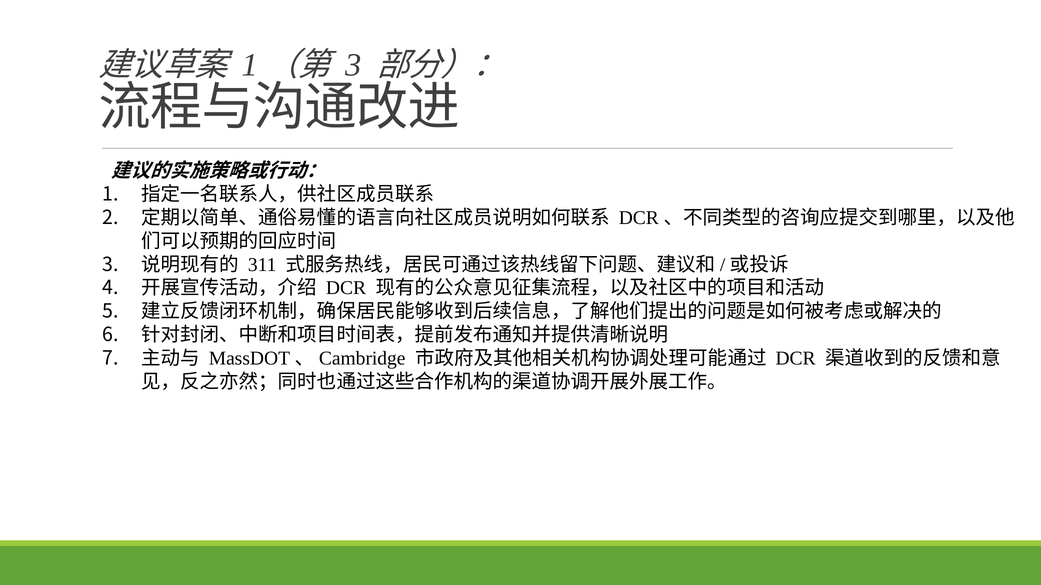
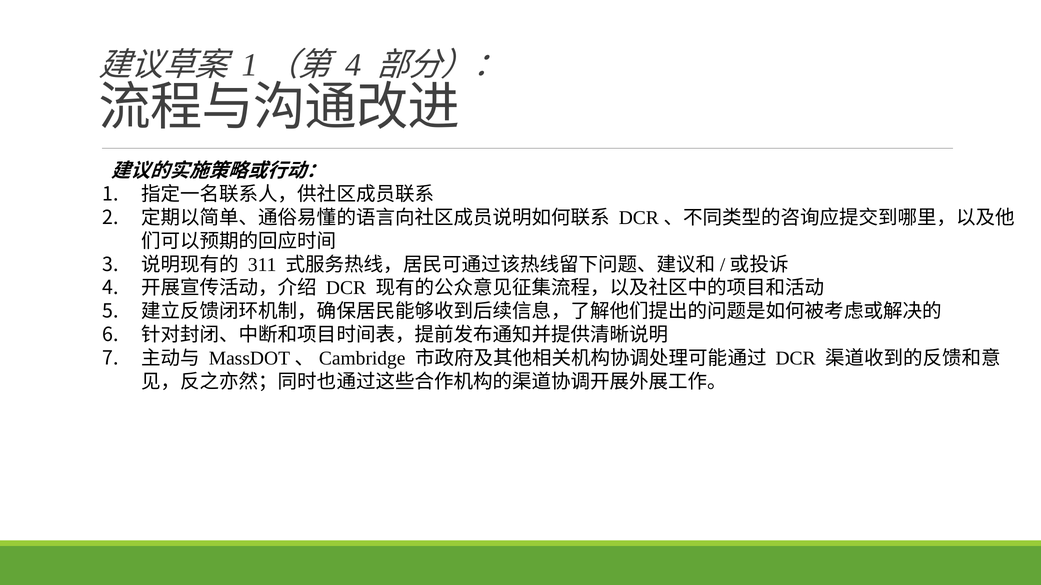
3 at (353, 65): 3 -> 4
